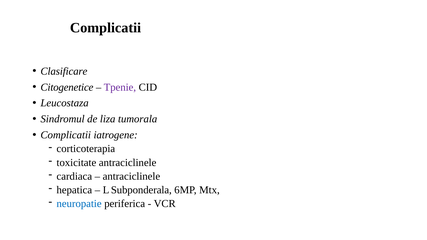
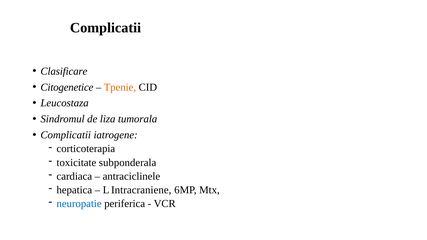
Tpenie colour: purple -> orange
toxicitate antraciclinele: antraciclinele -> subponderala
Subponderala: Subponderala -> Intracraniene
